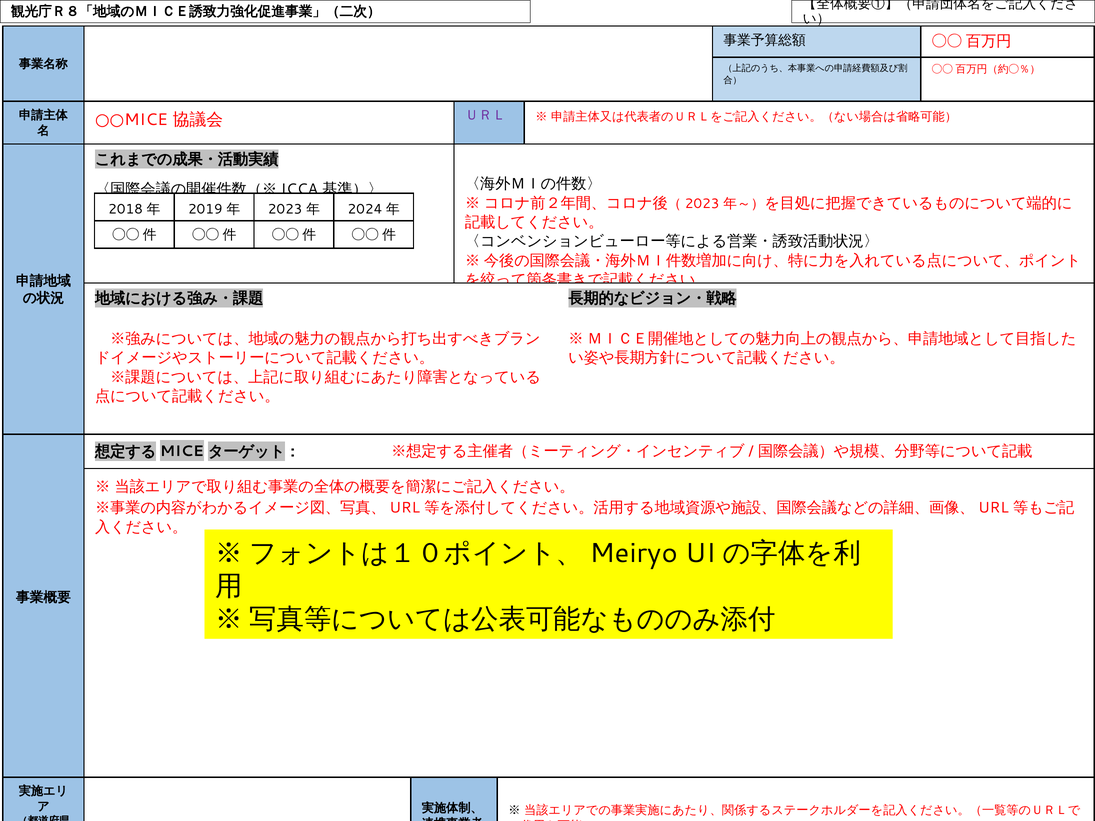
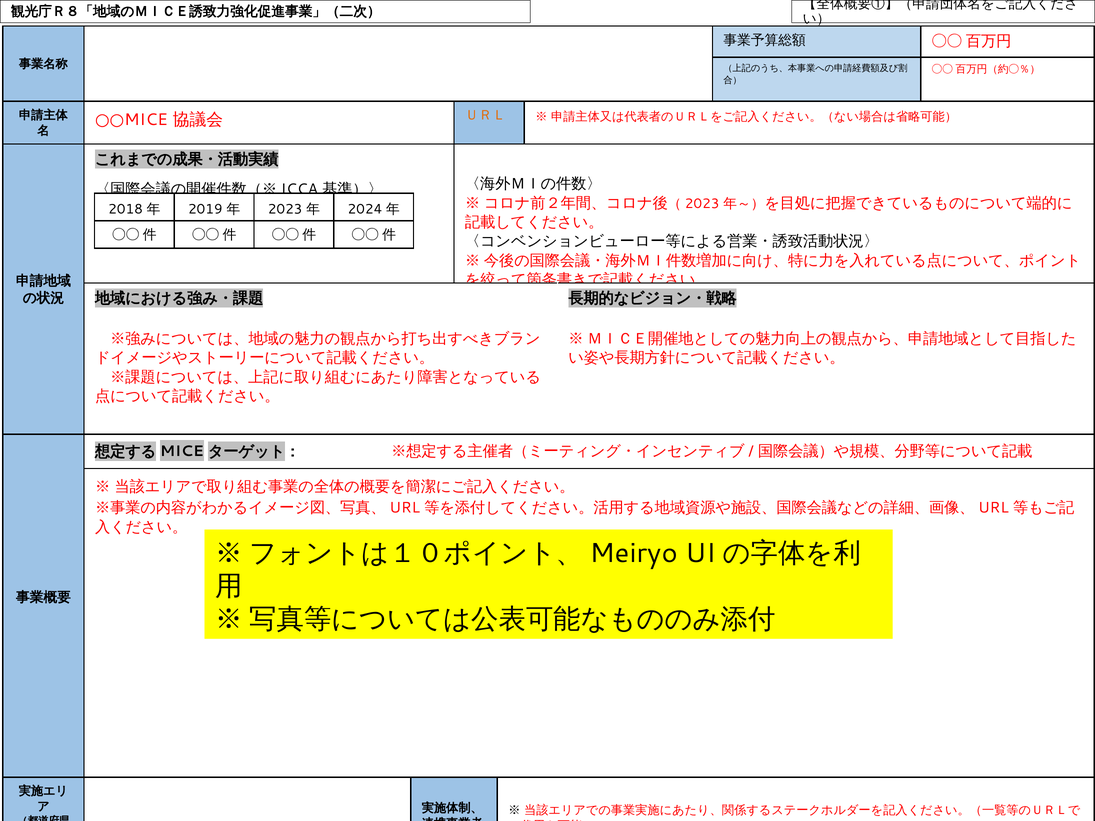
ＵＲＬ colour: purple -> orange
